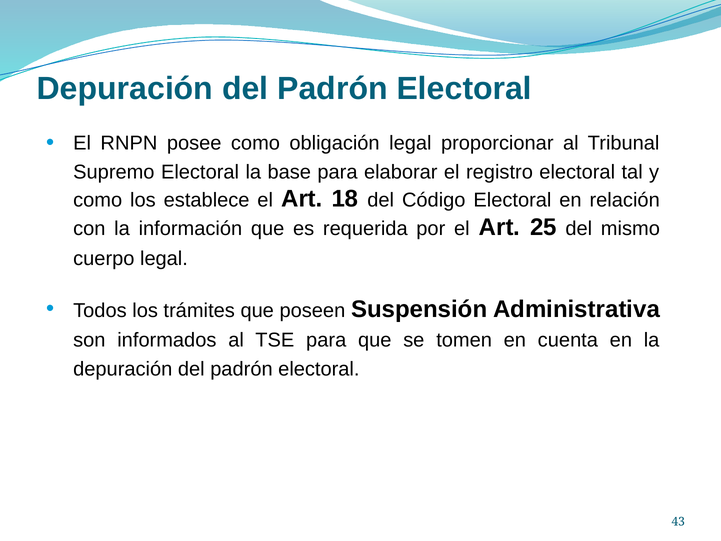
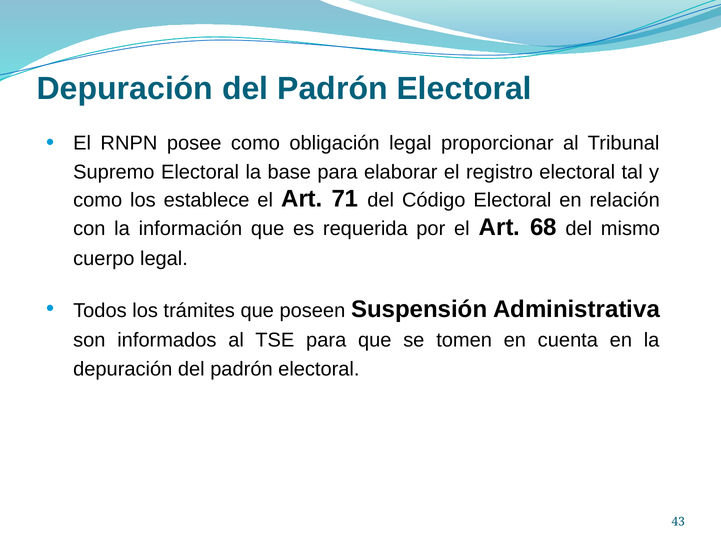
18: 18 -> 71
25: 25 -> 68
